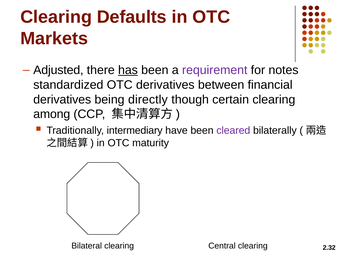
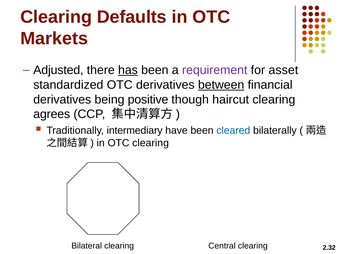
notes: notes -> asset
between underline: none -> present
directly: directly -> positive
certain: certain -> haircut
among: among -> agrees
cleared colour: purple -> blue
OTC maturity: maturity -> clearing
